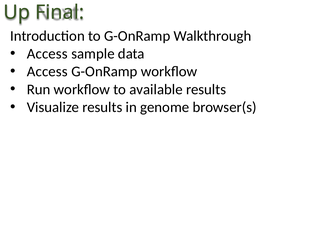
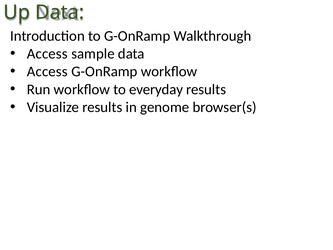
Up Final: Final -> Data
available: available -> everyday
